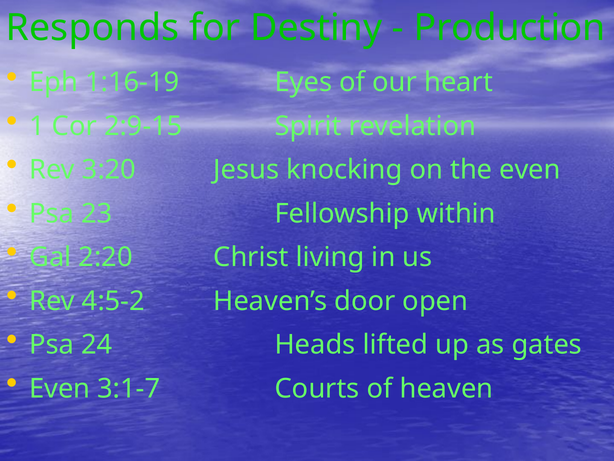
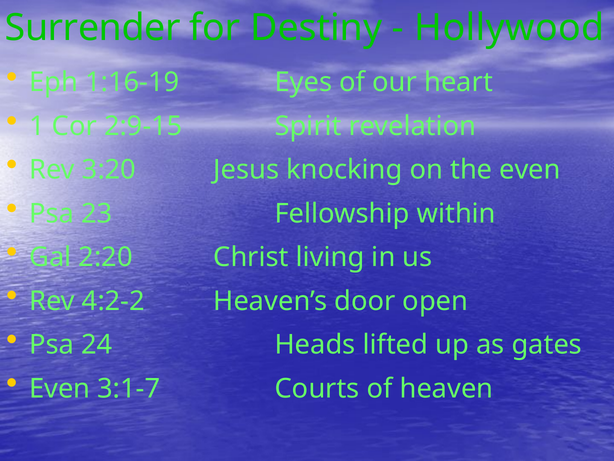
Responds: Responds -> Surrender
Production: Production -> Hollywood
4:5-2: 4:5-2 -> 4:2-2
